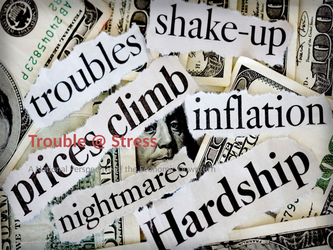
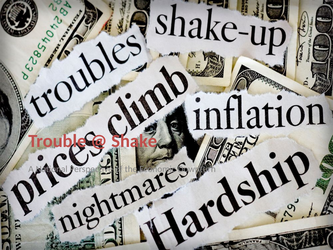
Stress: Stress -> Shake
